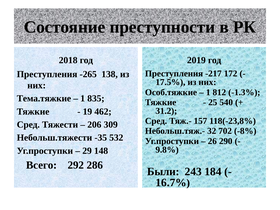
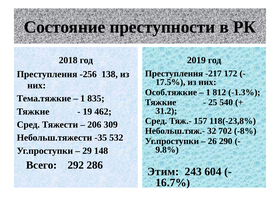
-265: -265 -> -256
Были: Были -> Этим
184: 184 -> 604
